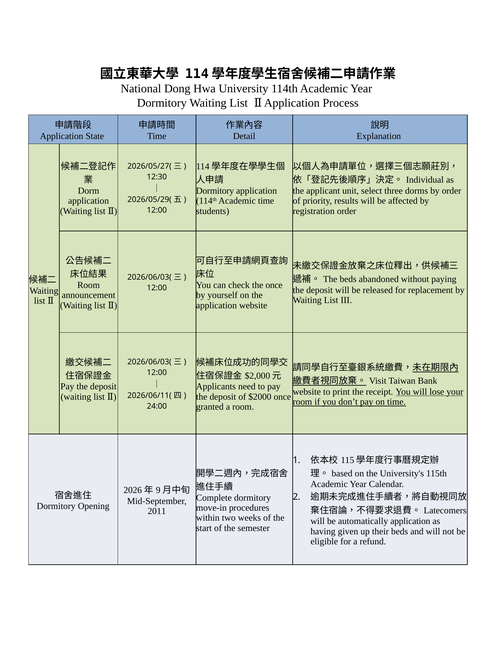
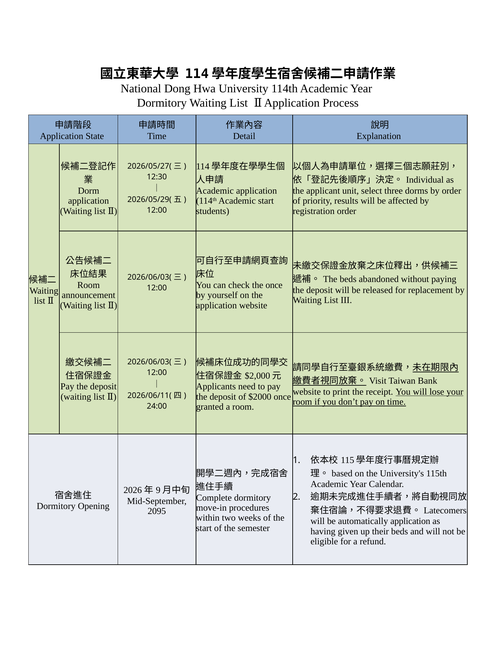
Dormitory at (215, 191): Dormitory -> Academic
Academic time: time -> start
2011: 2011 -> 2095
